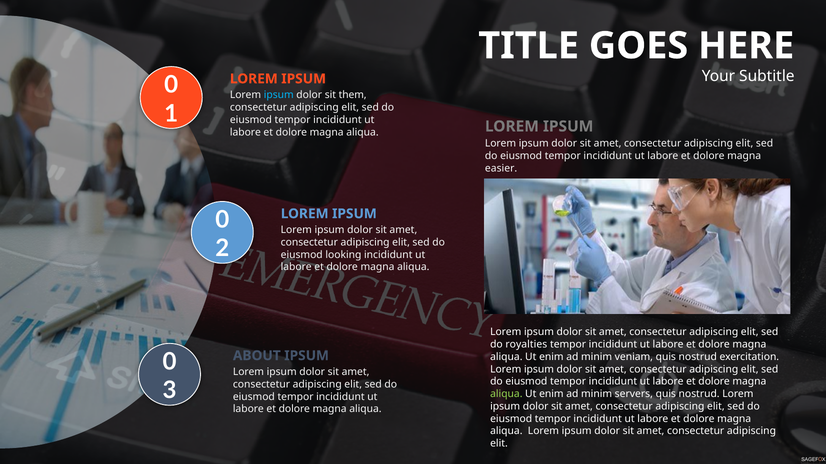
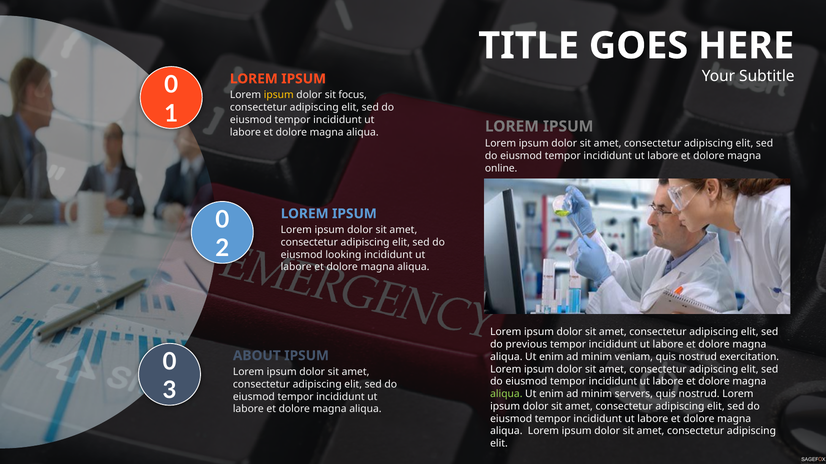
ipsum at (279, 95) colour: light blue -> yellow
them: them -> focus
easier: easier -> online
royalties: royalties -> previous
